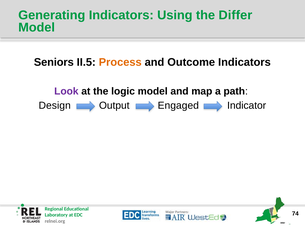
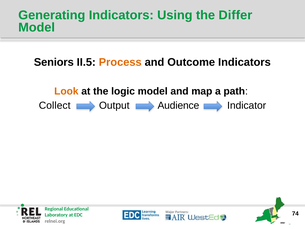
Look colour: purple -> orange
Design: Design -> Collect
Engaged: Engaged -> Audience
